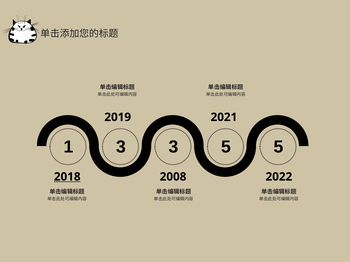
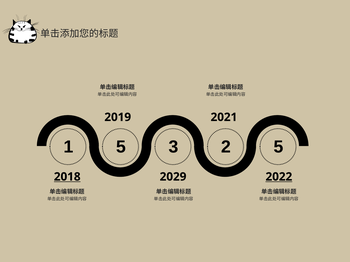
1 3: 3 -> 5
3 5: 5 -> 2
2008: 2008 -> 2029
2022 underline: none -> present
